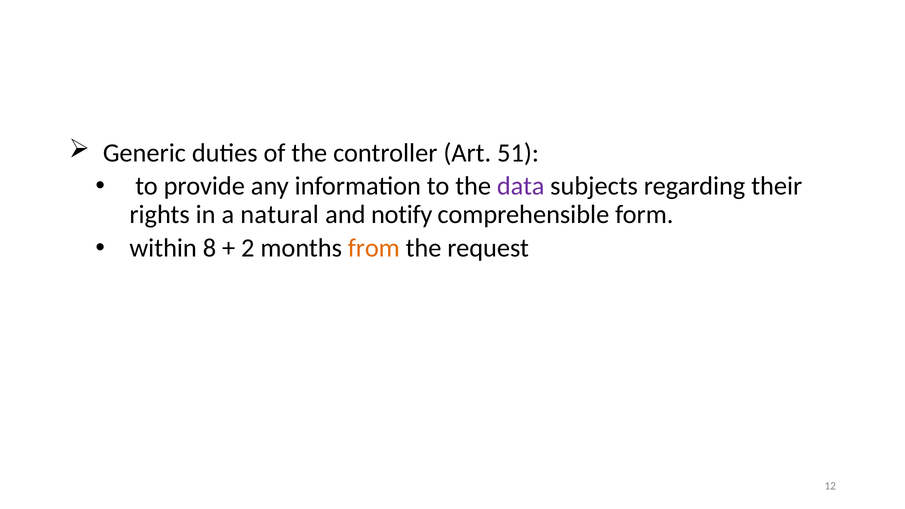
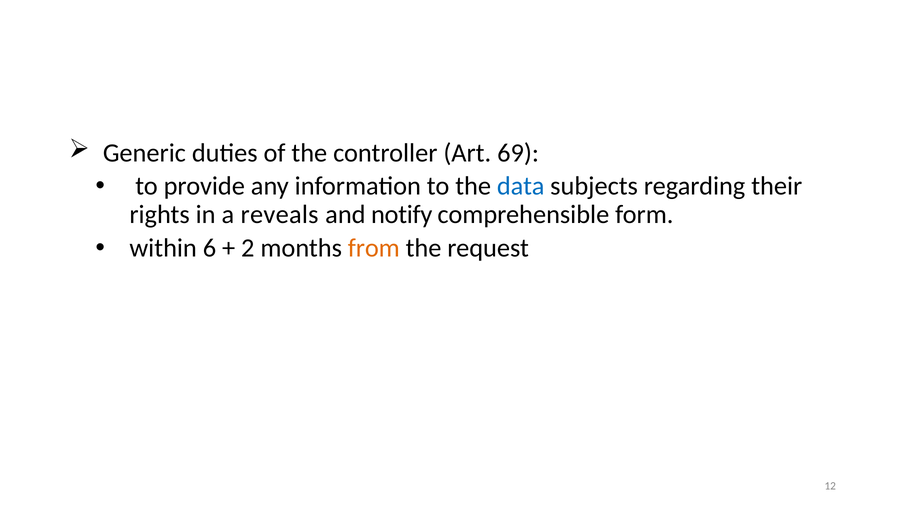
51: 51 -> 69
data colour: purple -> blue
natural: natural -> reveals
8: 8 -> 6
